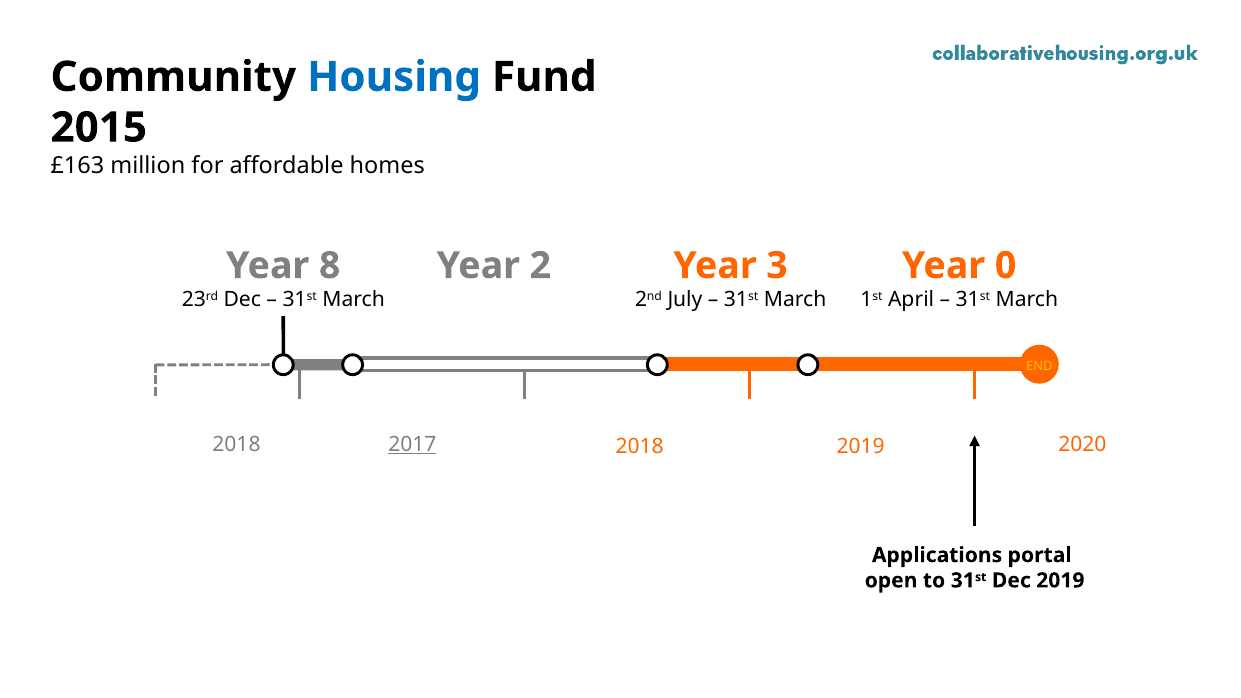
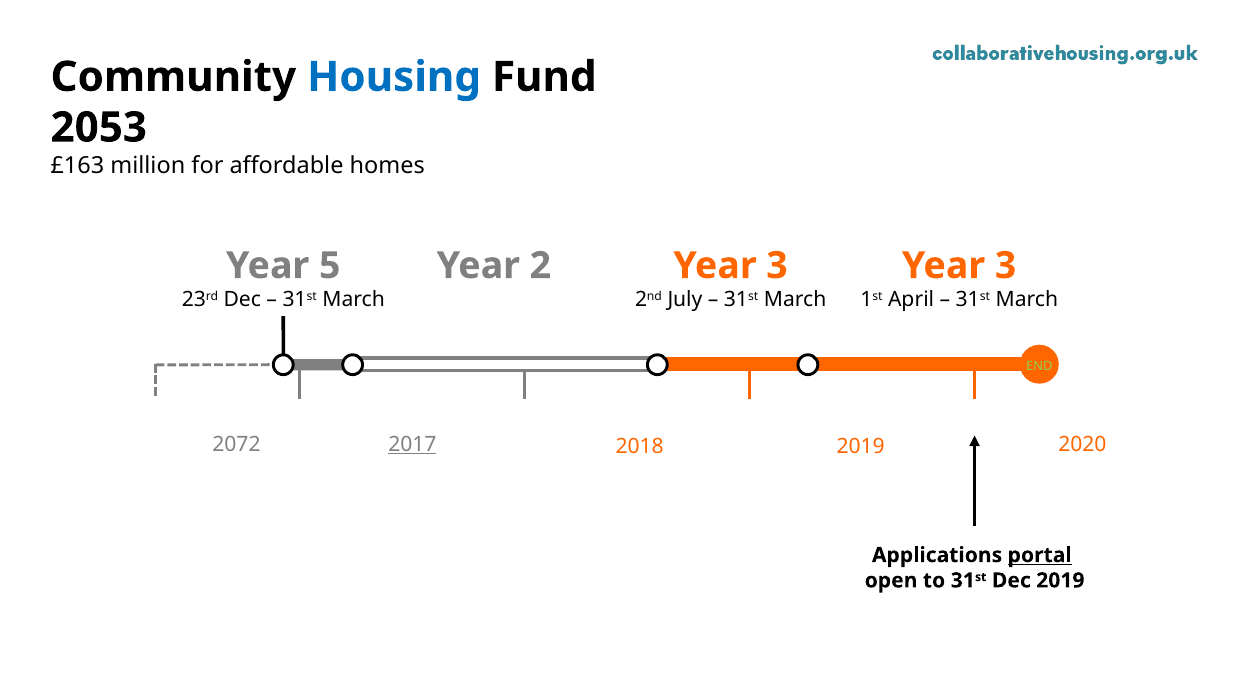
2015: 2015 -> 2053
8: 8 -> 5
0 at (1006, 266): 0 -> 3
END colour: yellow -> light green
2018 at (236, 445): 2018 -> 2072
portal underline: none -> present
